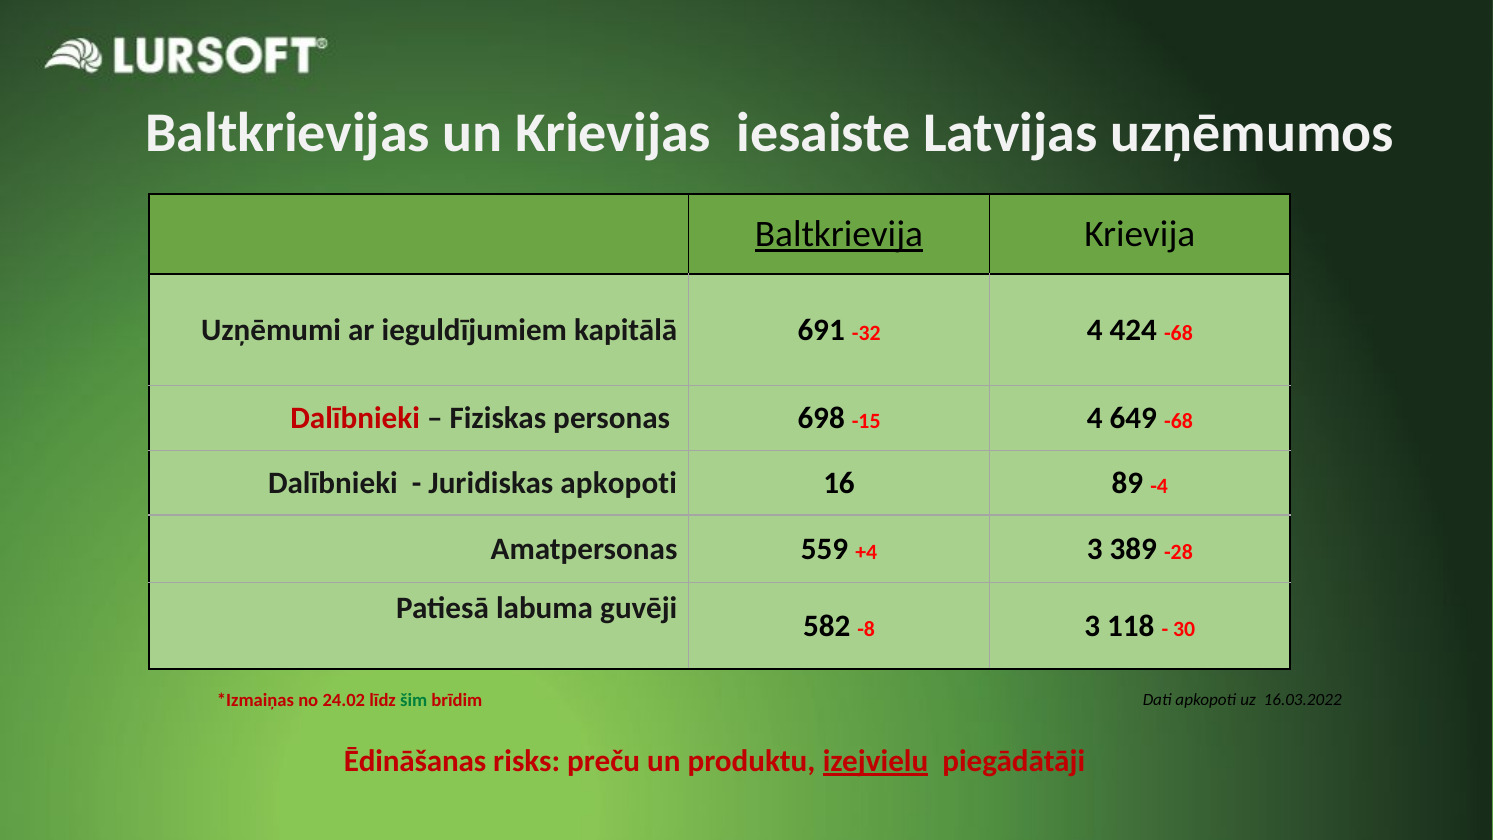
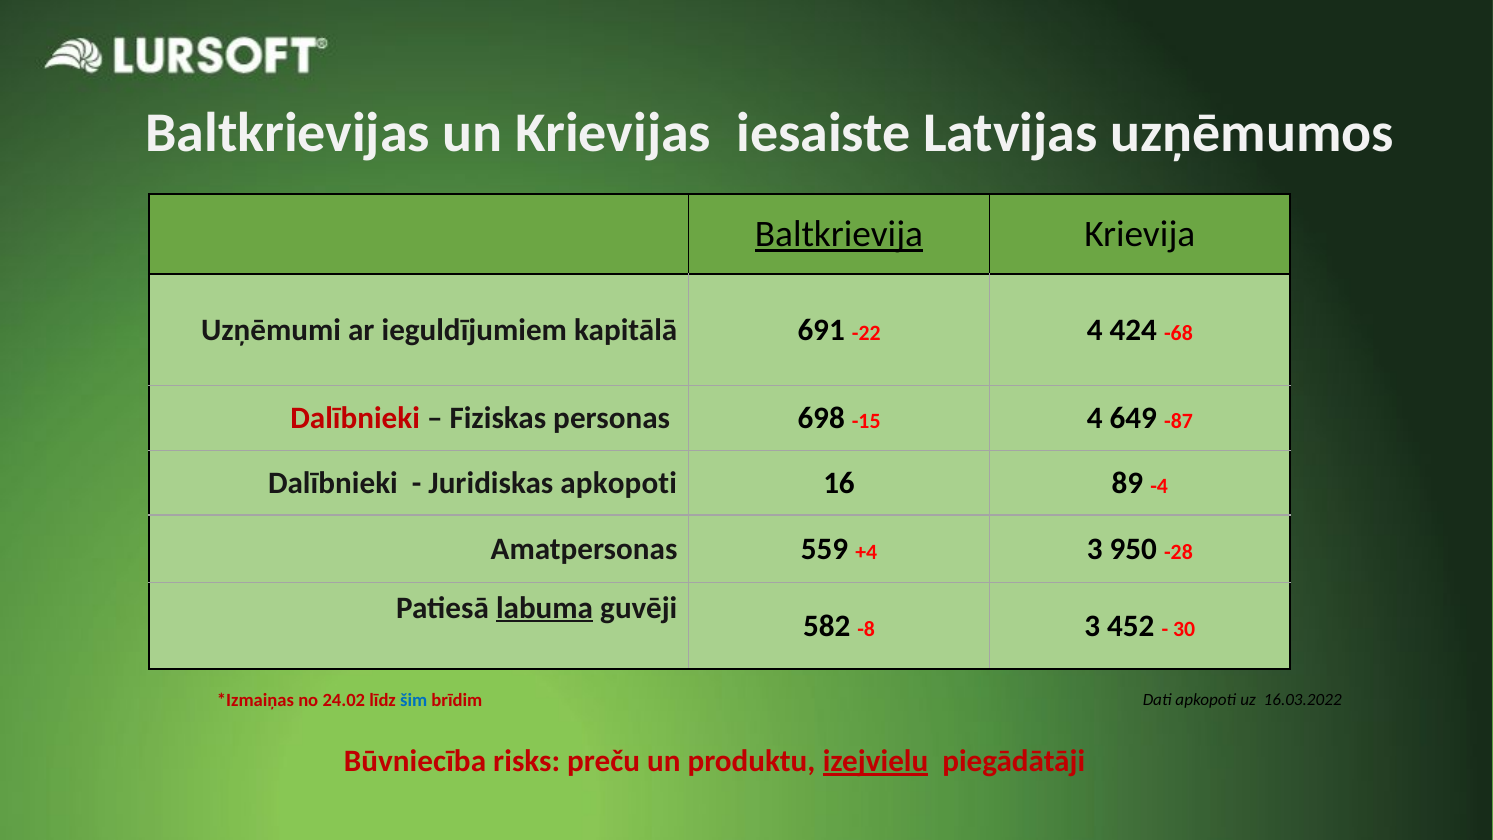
-32: -32 -> -22
649 -68: -68 -> -87
389: 389 -> 950
labuma underline: none -> present
118: 118 -> 452
šim colour: green -> blue
Ēdināšanas: Ēdināšanas -> Būvniecība
